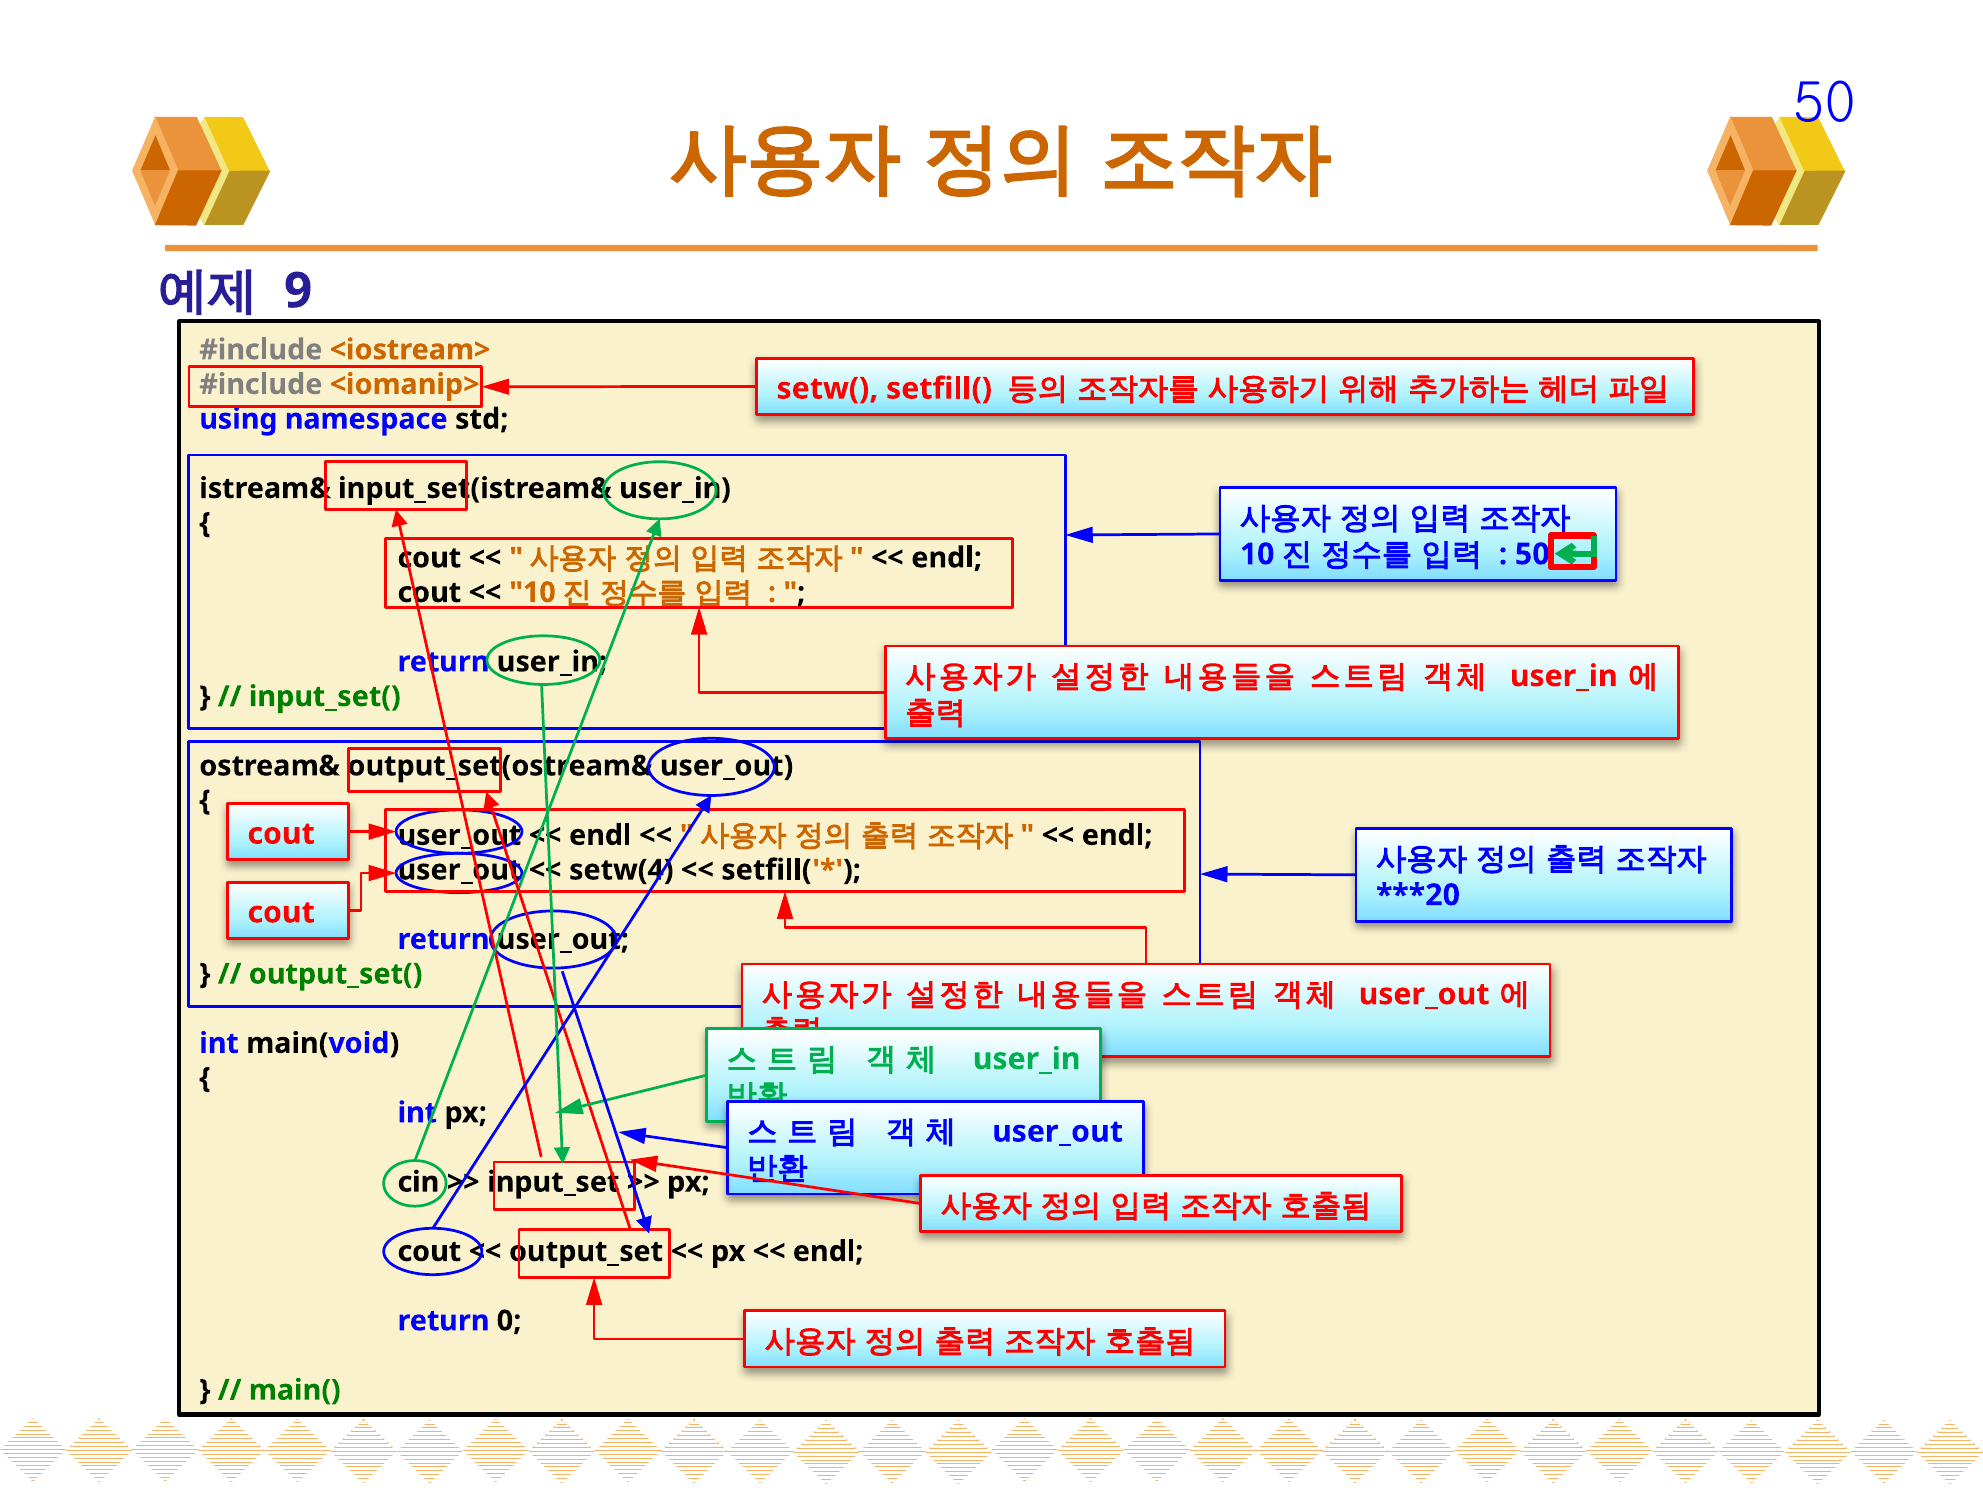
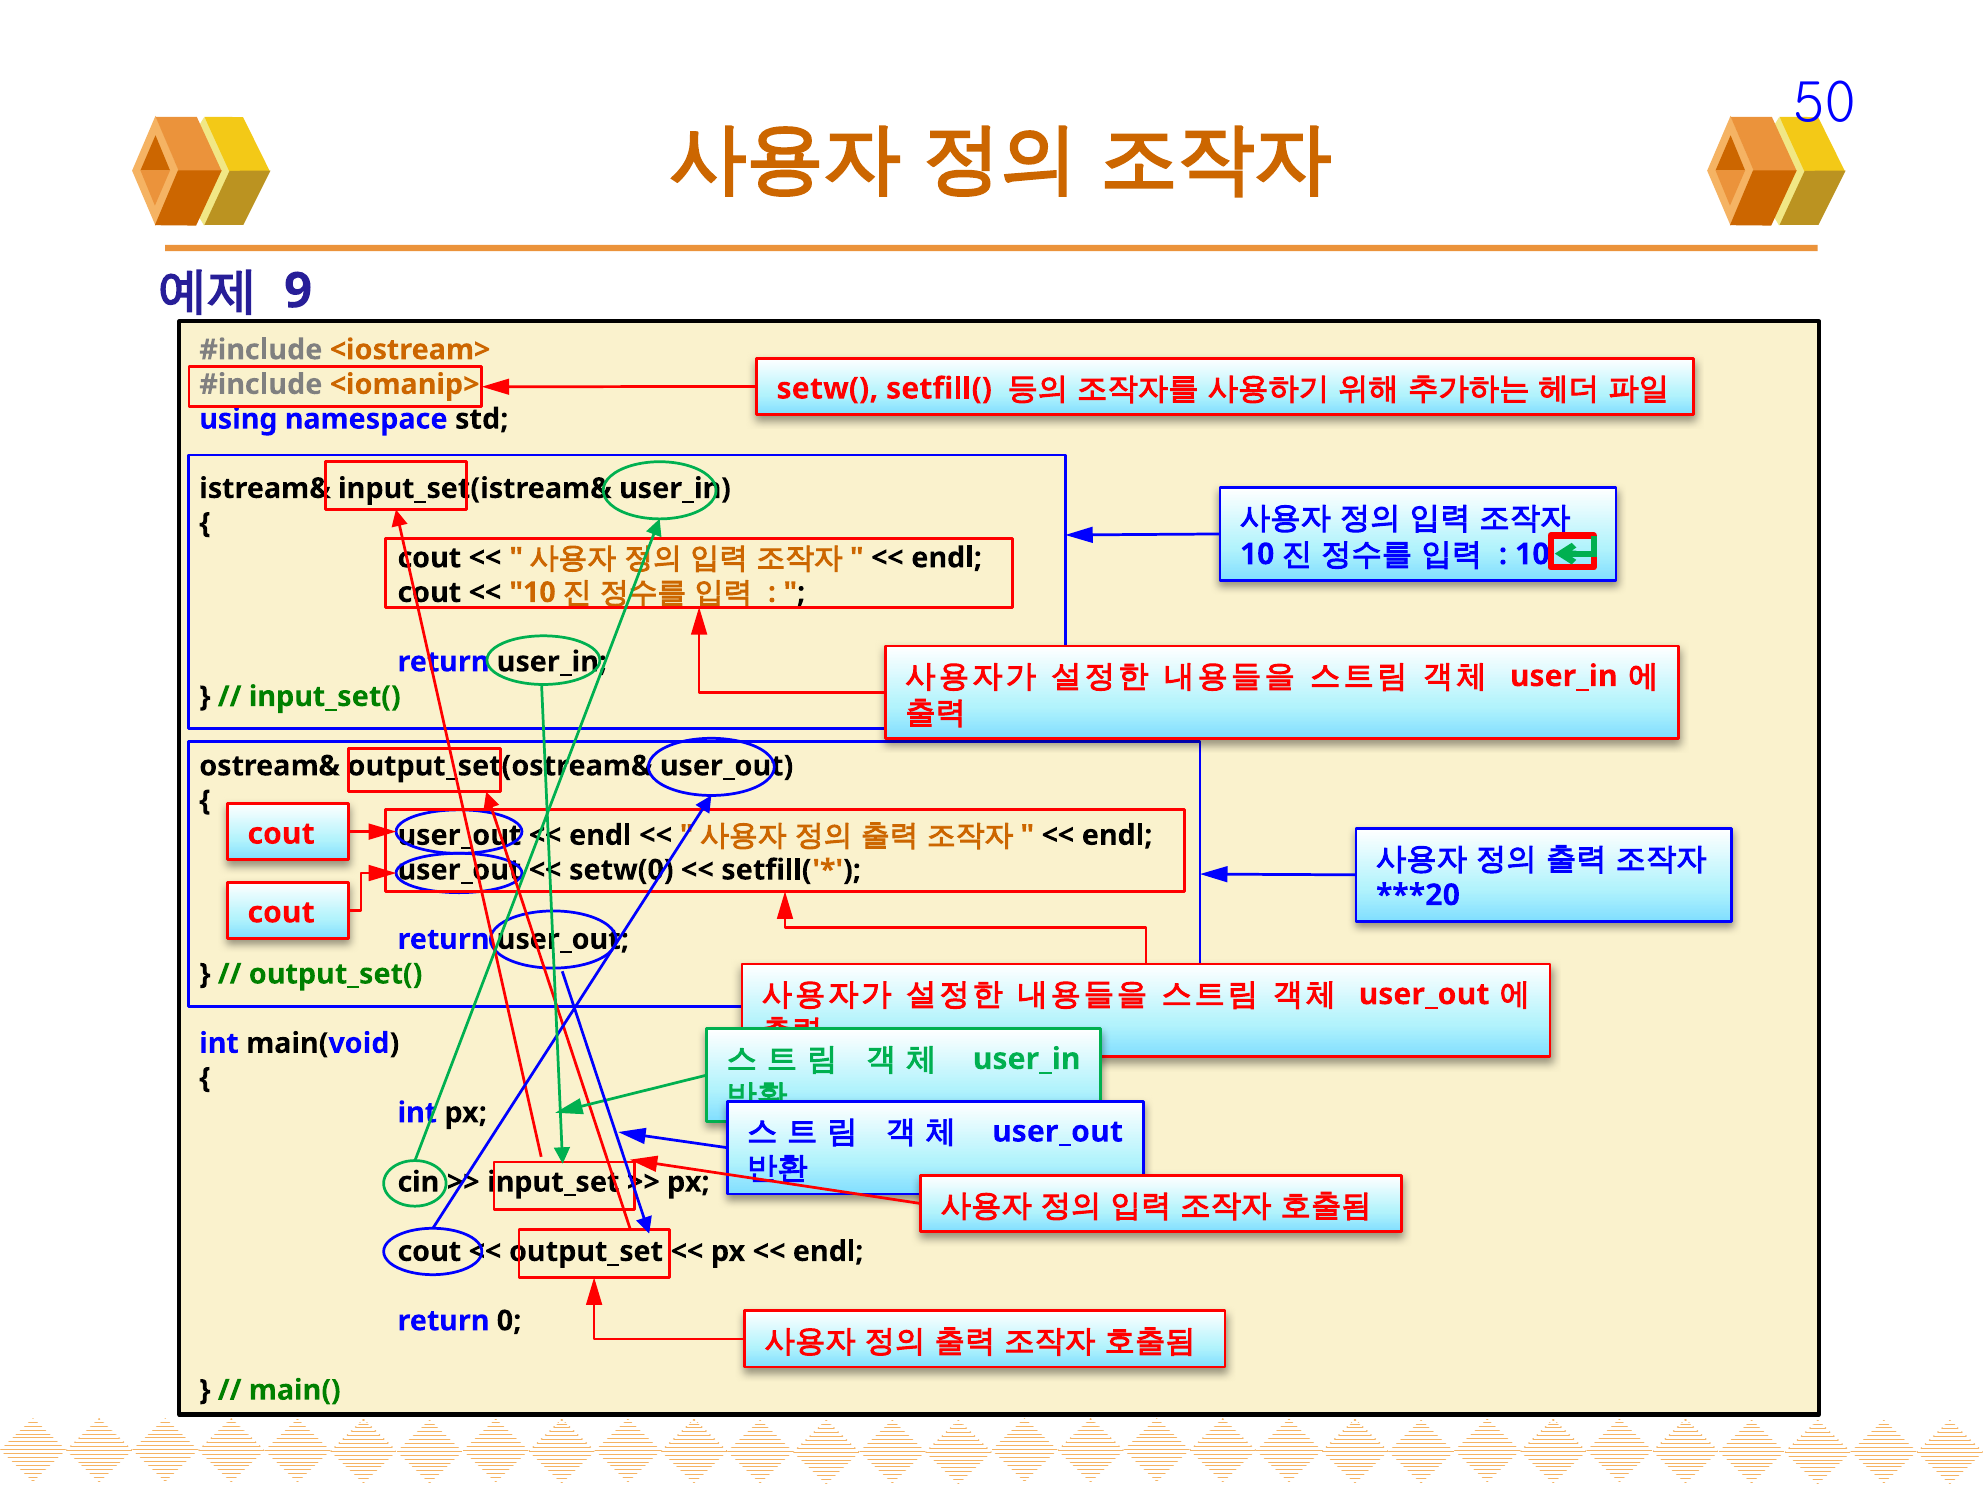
50 at (1532, 554): 50 -> 10
setw(4: setw(4 -> setw(0
